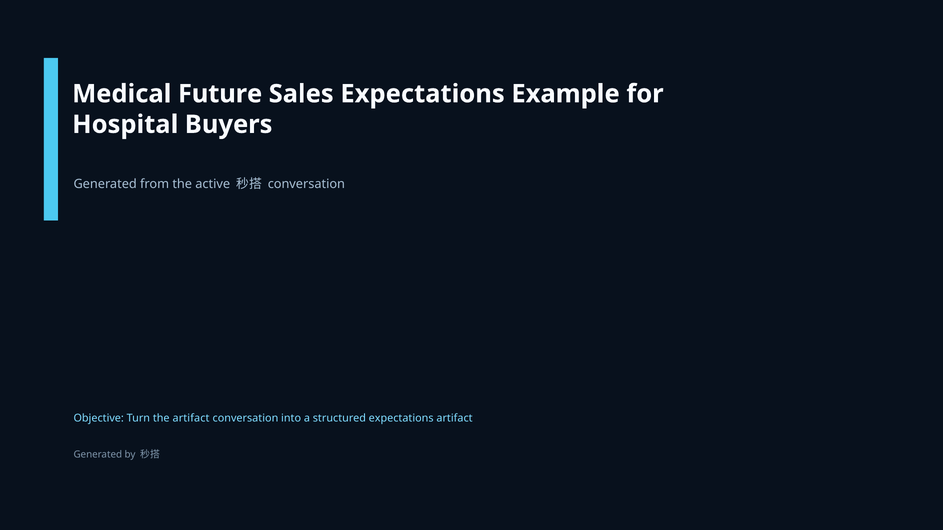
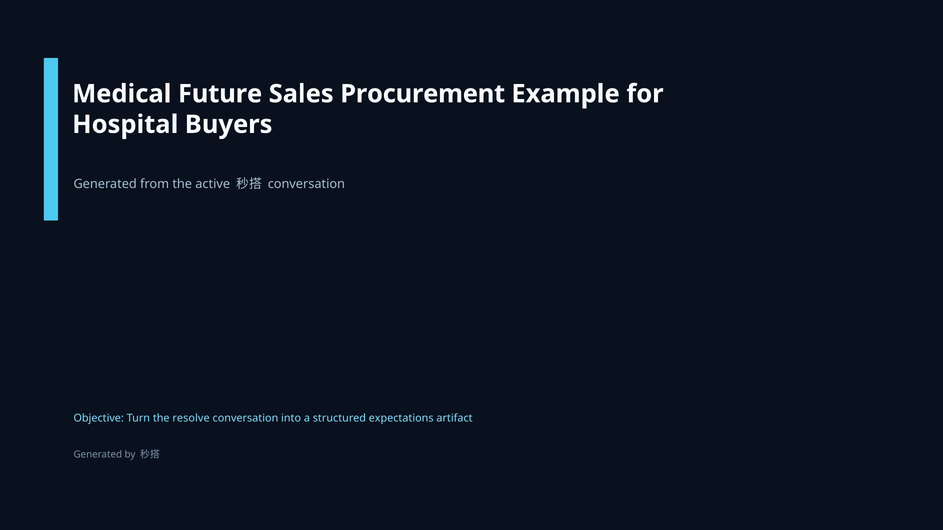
Sales Expectations: Expectations -> Procurement
the artifact: artifact -> resolve
